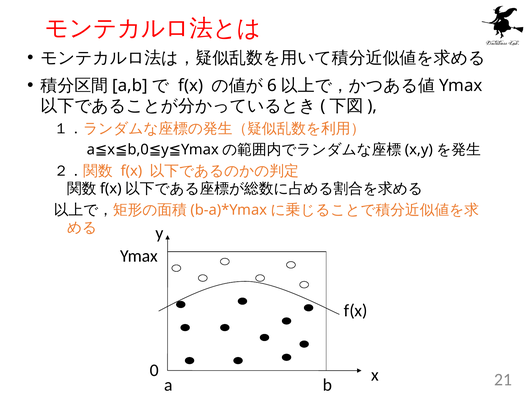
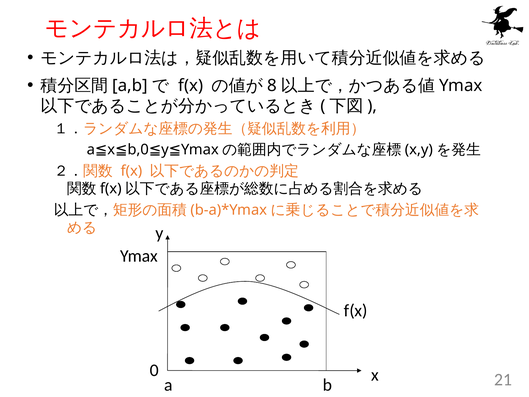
6: 6 -> 8
